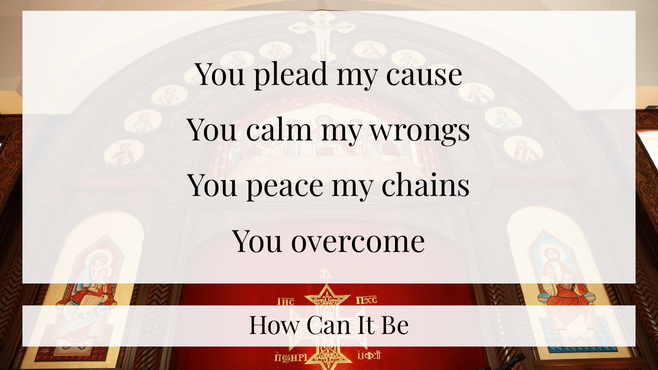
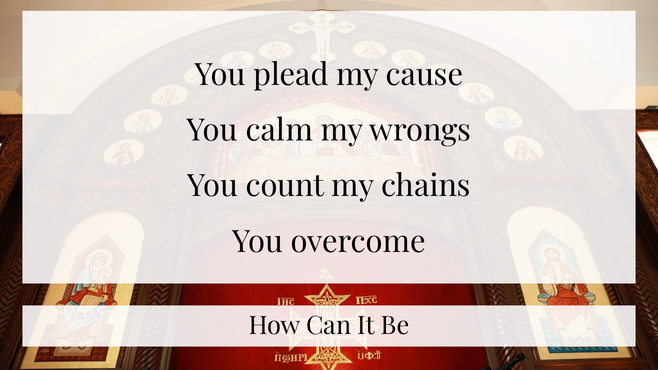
peace: peace -> count
